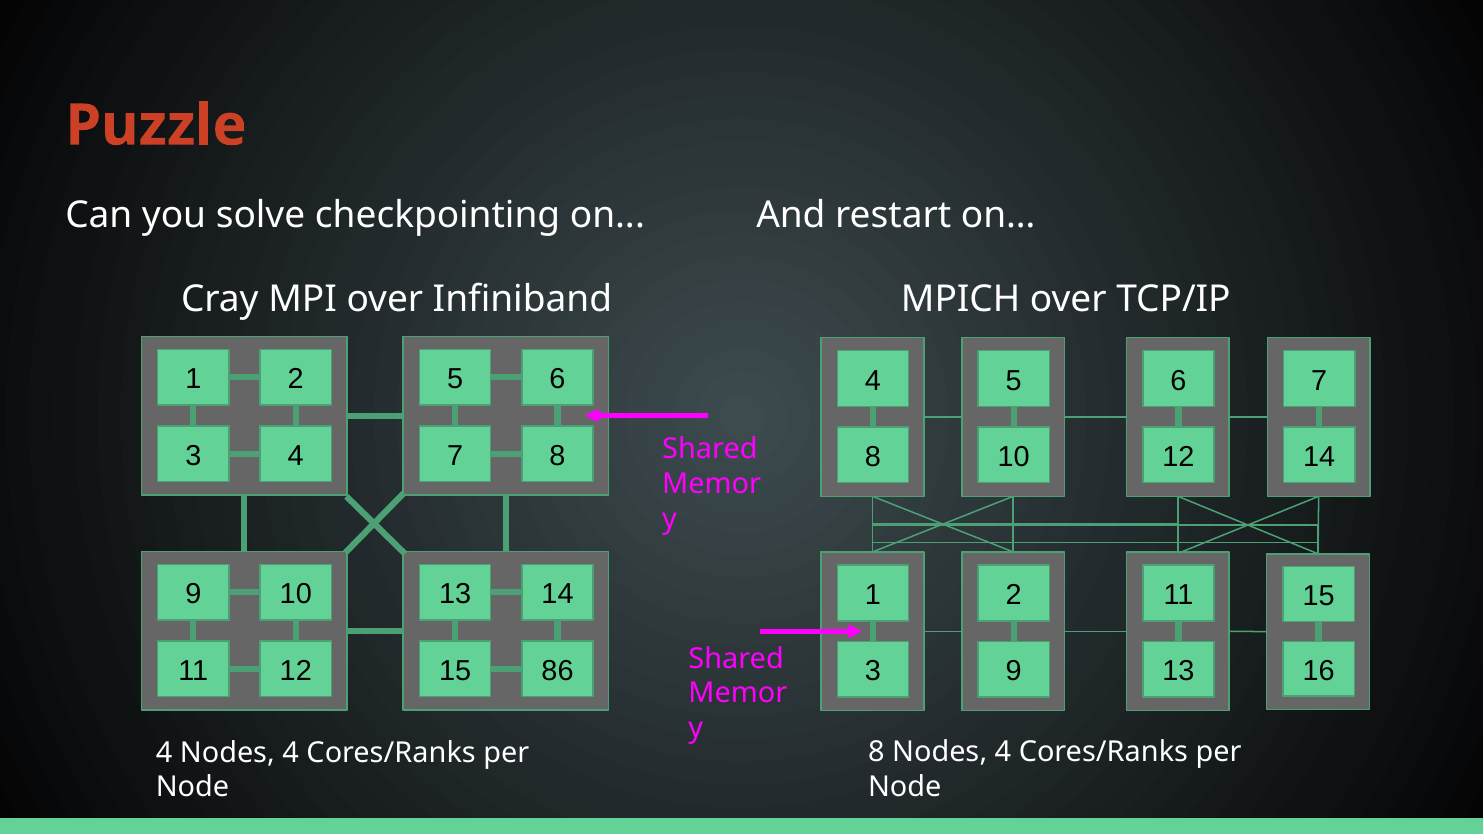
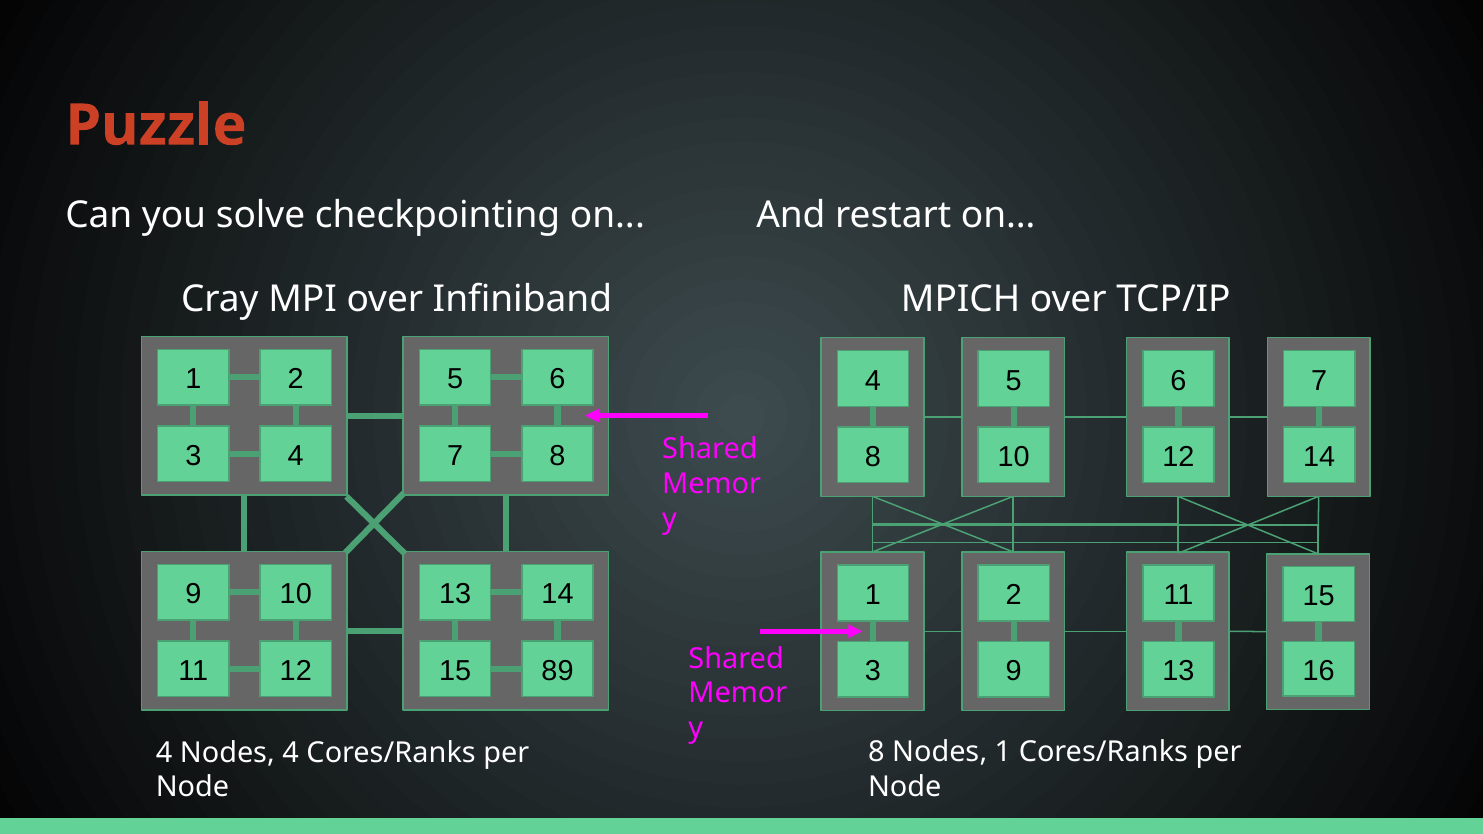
86: 86 -> 89
8 Nodes 4: 4 -> 1
